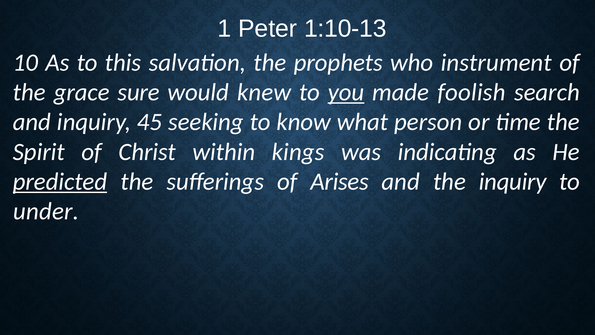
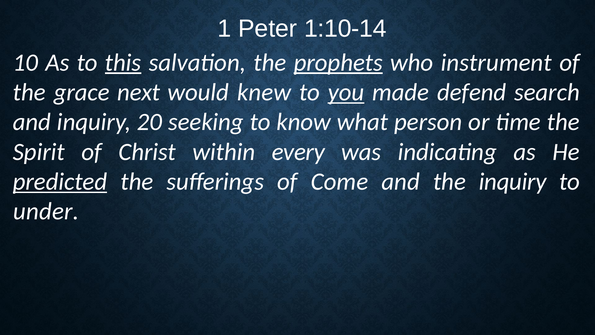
1:10-13: 1:10-13 -> 1:10-14
this underline: none -> present
prophets underline: none -> present
sure: sure -> next
foolish: foolish -> defend
45: 45 -> 20
kings: kings -> every
Arises: Arises -> Come
